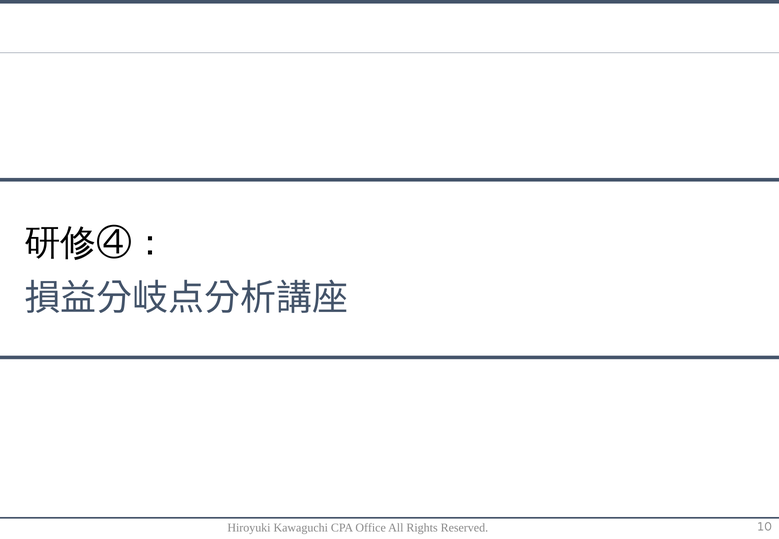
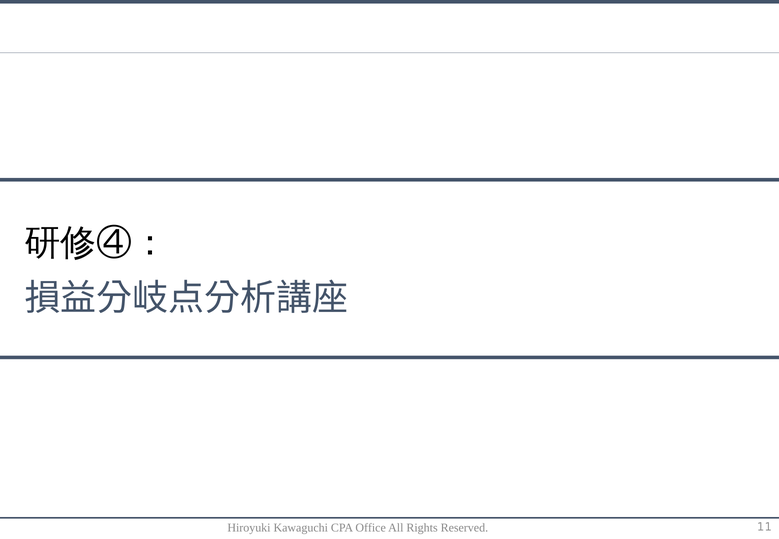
10: 10 -> 11
